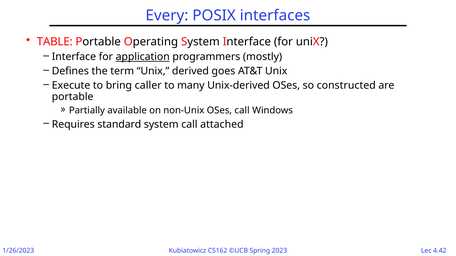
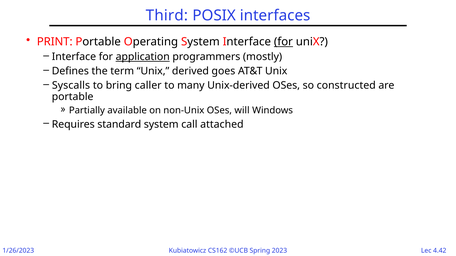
Every: Every -> Third
TABLE: TABLE -> PRINT
for at (283, 42) underline: none -> present
Execute: Execute -> Syscalls
OSes call: call -> will
